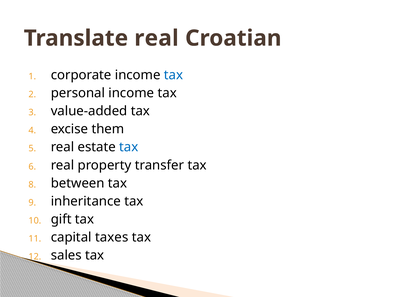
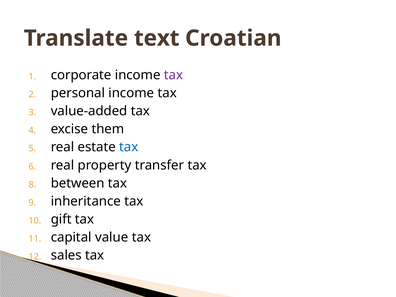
Translate real: real -> text
tax at (174, 75) colour: blue -> purple
taxes: taxes -> value
